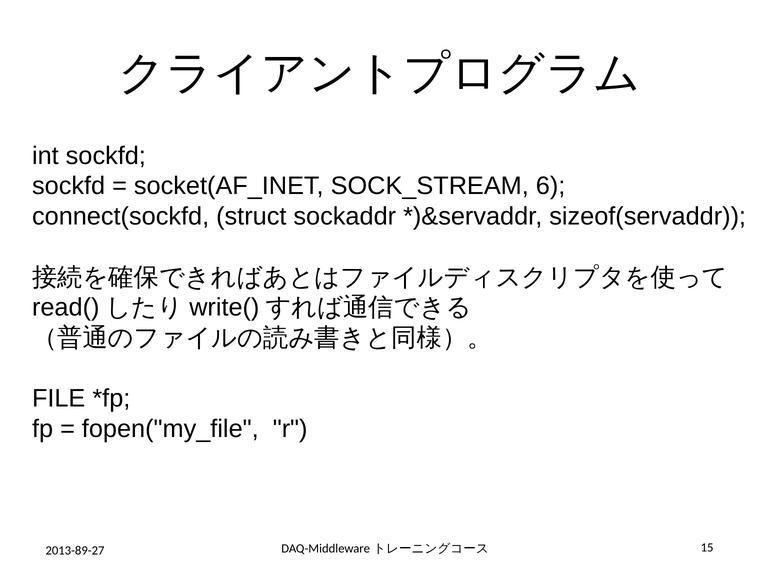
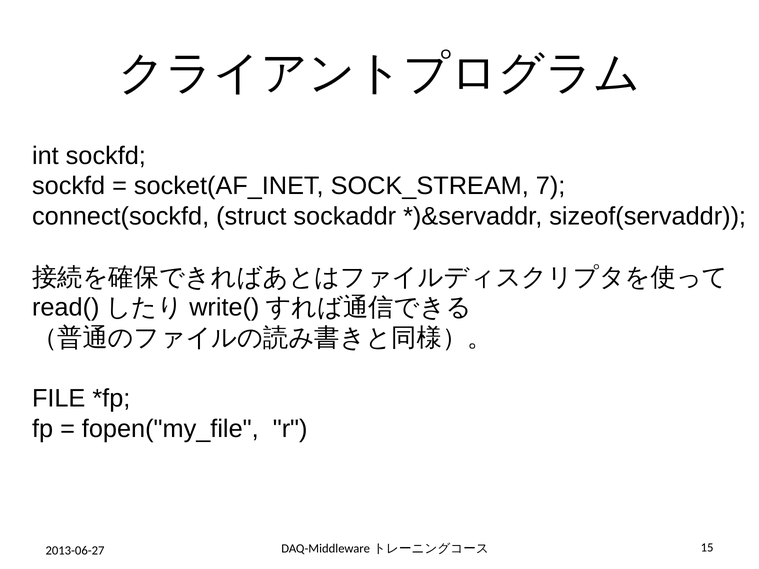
6: 6 -> 7
2013-89-27: 2013-89-27 -> 2013-06-27
